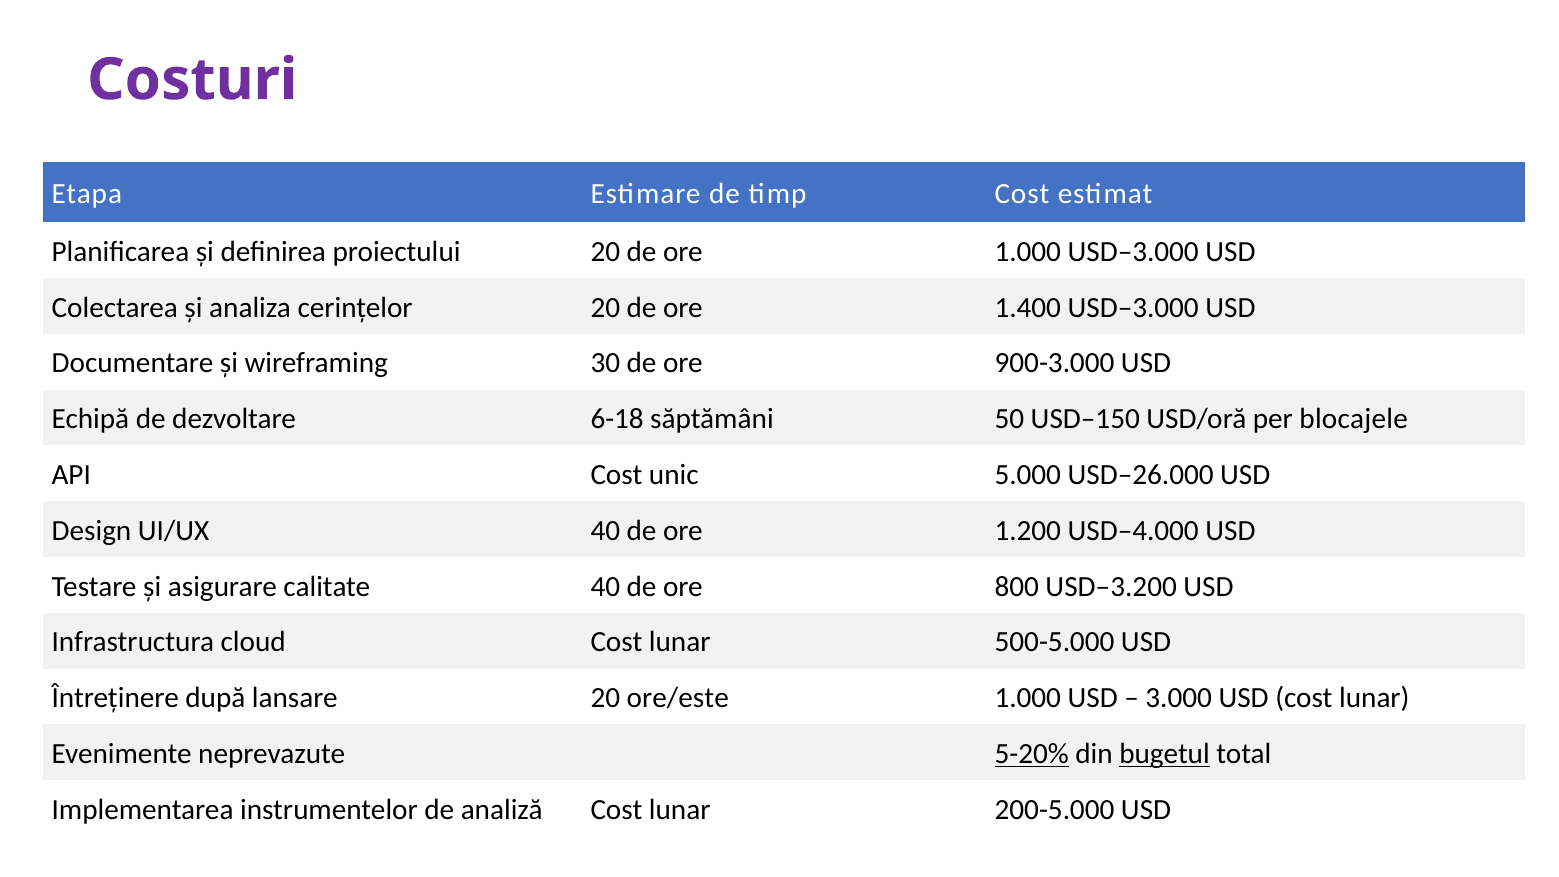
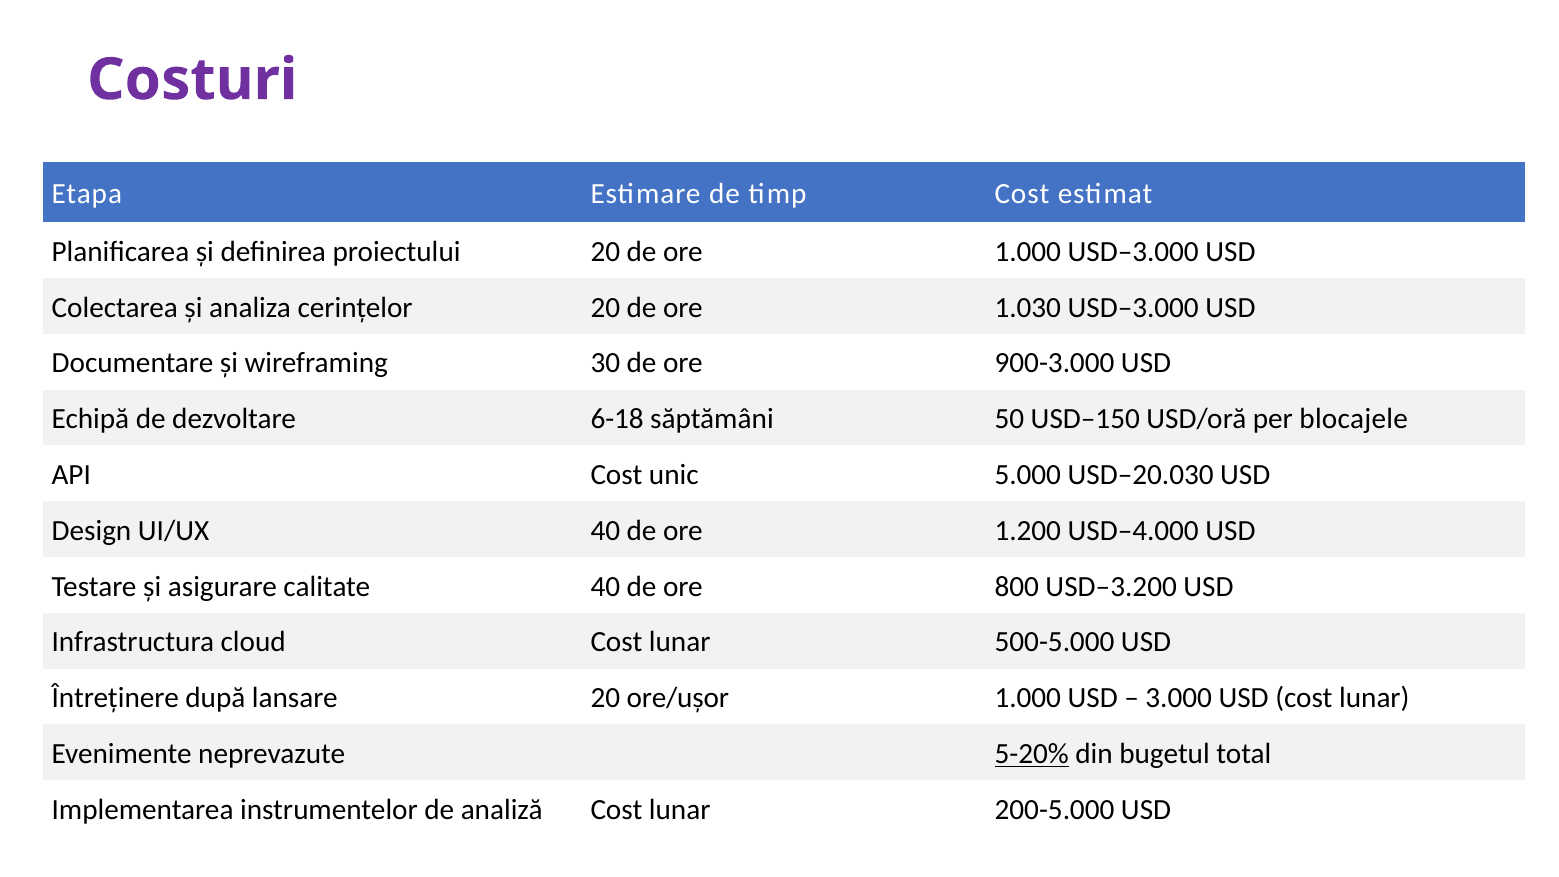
1.400: 1.400 -> 1.030
USD–26.000: USD–26.000 -> USD–20.030
ore/este: ore/este -> ore/ușor
bugetul underline: present -> none
